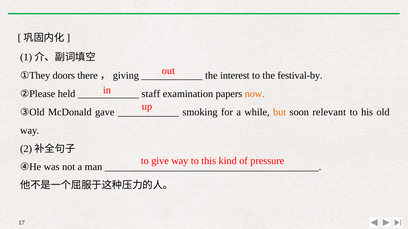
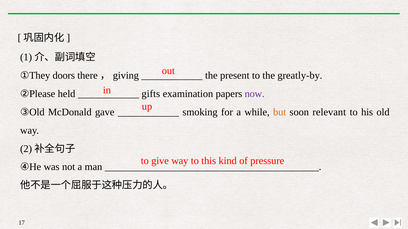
interest: interest -> present
festival-by: festival-by -> greatly-by
staff: staff -> gifts
now colour: orange -> purple
